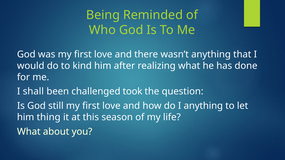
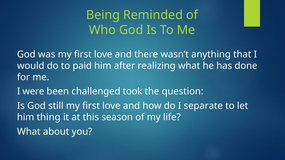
kind: kind -> paid
shall: shall -> were
I anything: anything -> separate
